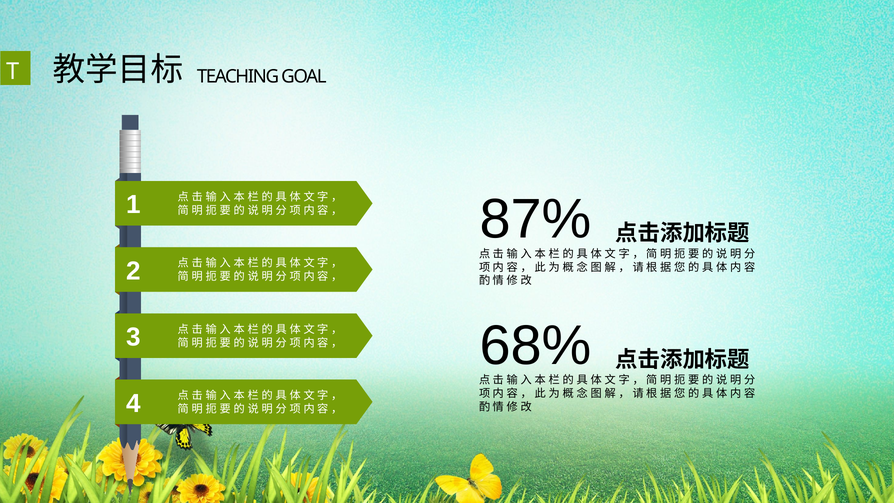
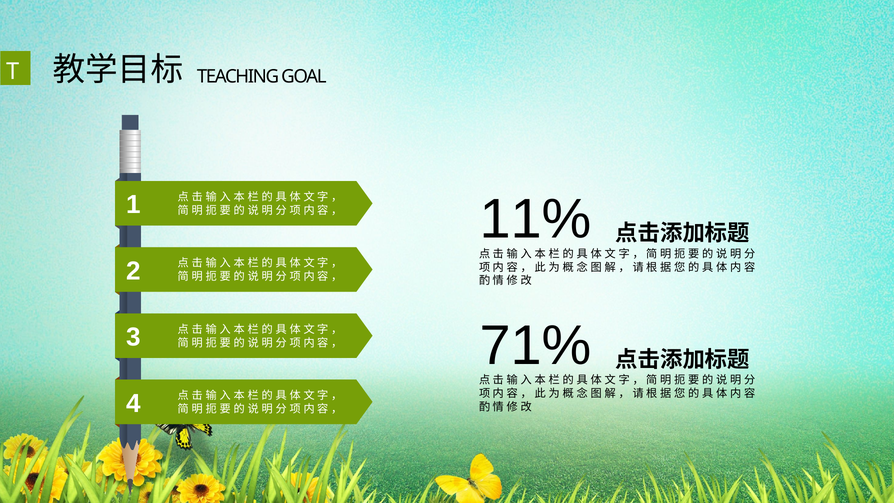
87%: 87% -> 11%
68%: 68% -> 71%
